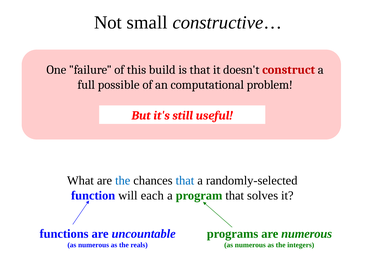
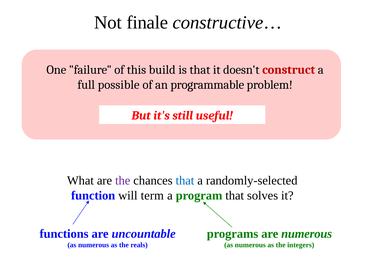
small: small -> finale
computational: computational -> programmable
the at (123, 181) colour: blue -> purple
each: each -> term
